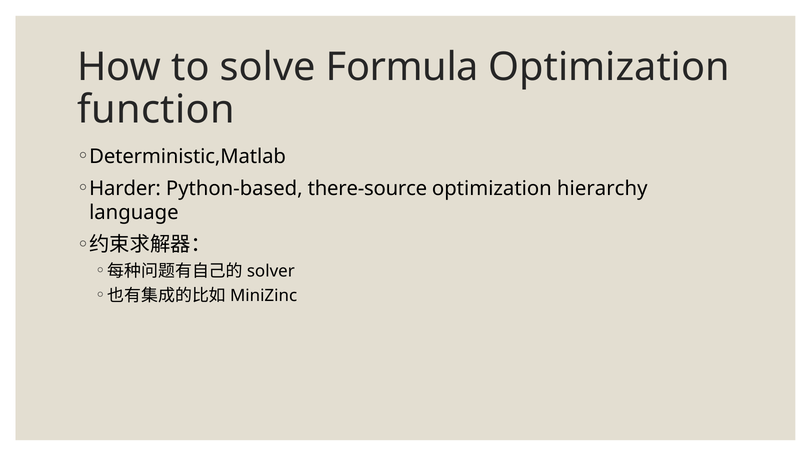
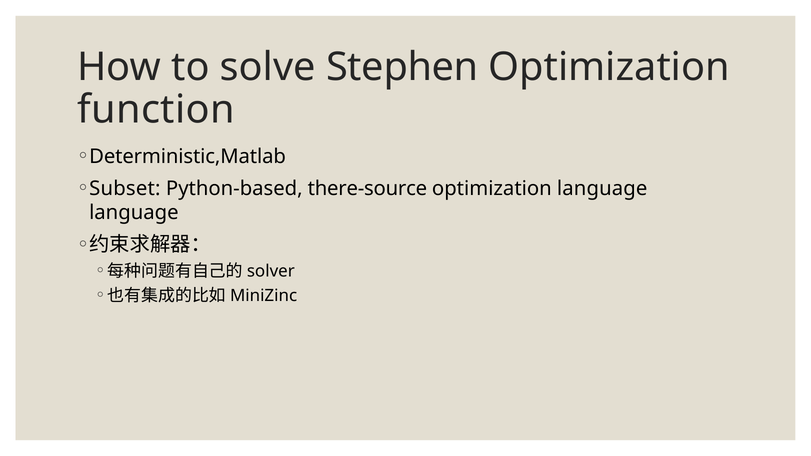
Formula: Formula -> Stephen
Harder: Harder -> Subset
optimization hierarchy: hierarchy -> language
